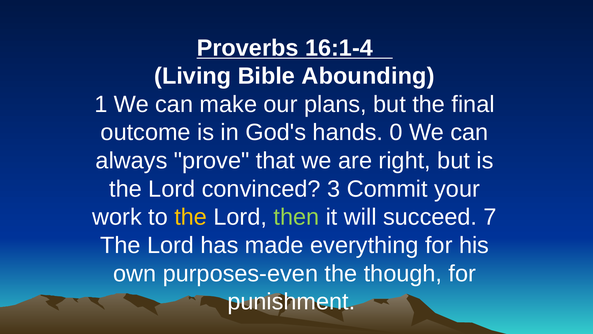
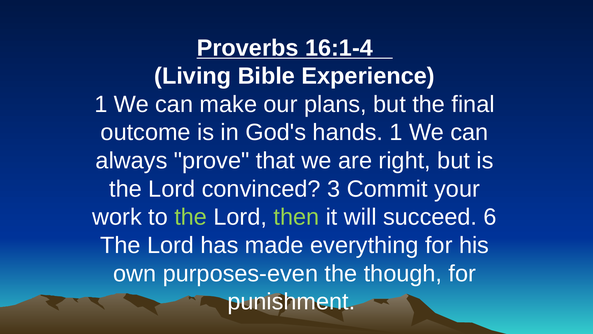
Abounding: Abounding -> Experience
hands 0: 0 -> 1
the at (191, 217) colour: yellow -> light green
7: 7 -> 6
